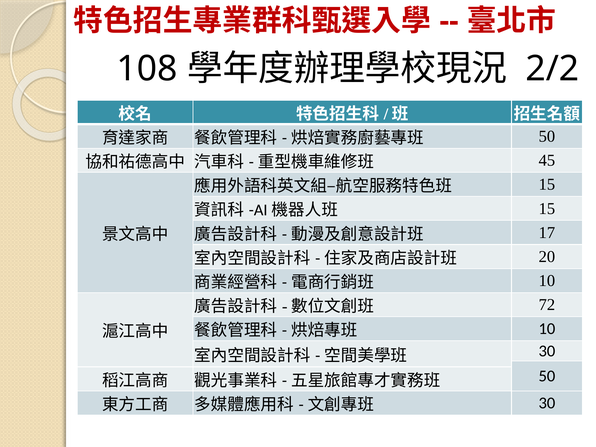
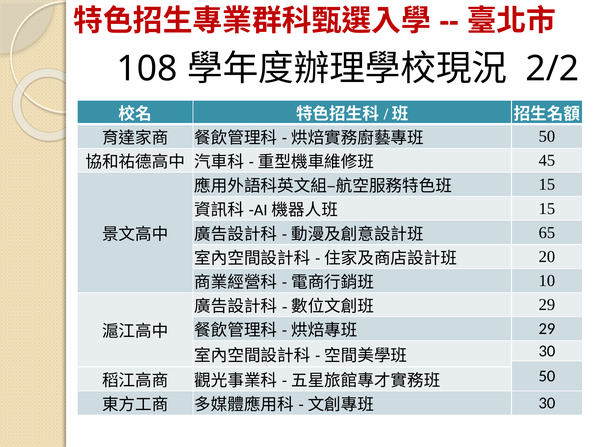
17: 17 -> 65
72 at (547, 305): 72 -> 29
10 at (547, 329): 10 -> 29
